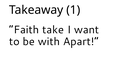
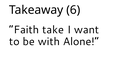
1: 1 -> 6
Apart: Apart -> Alone
